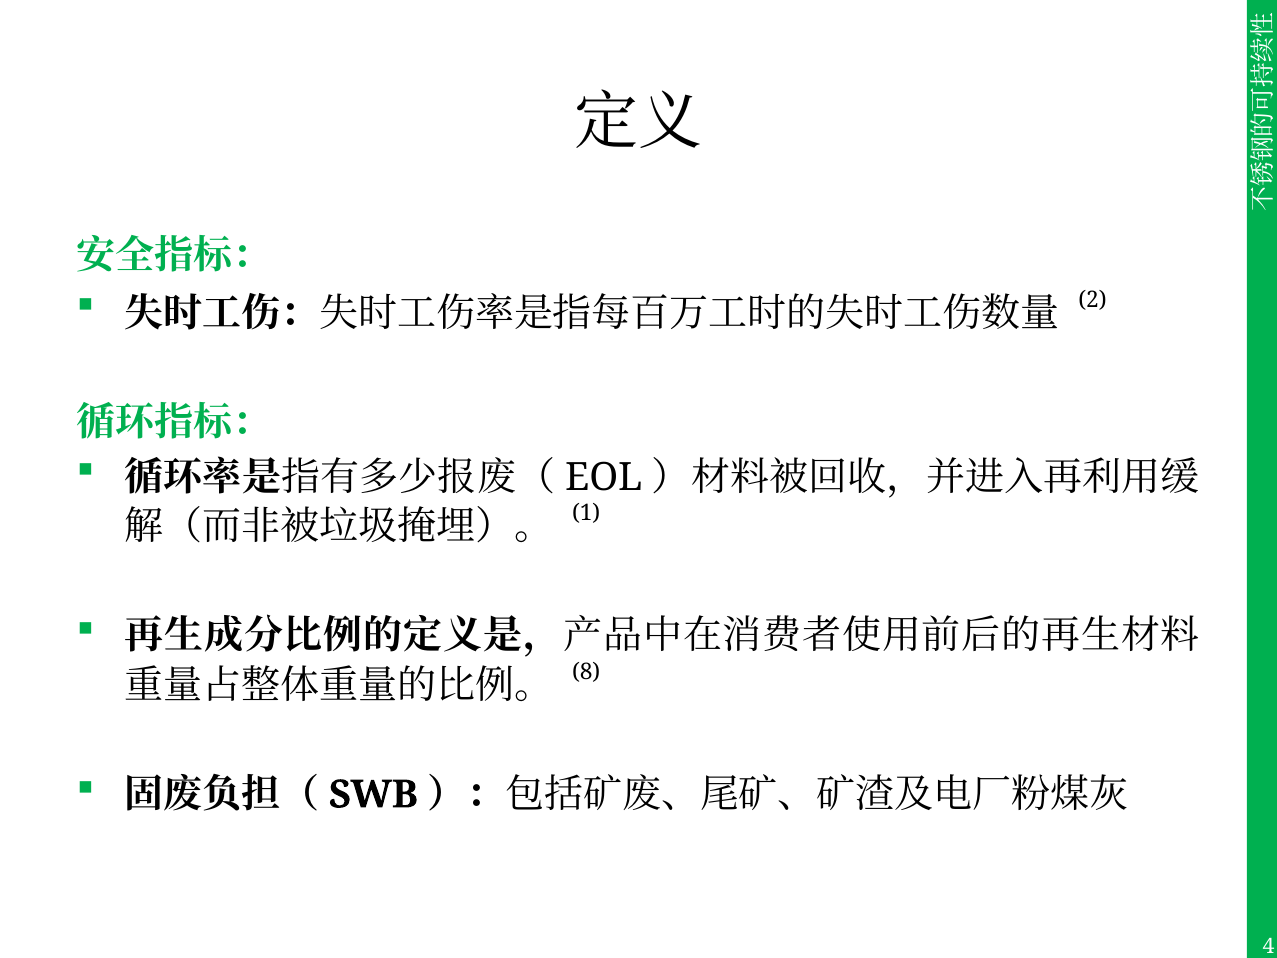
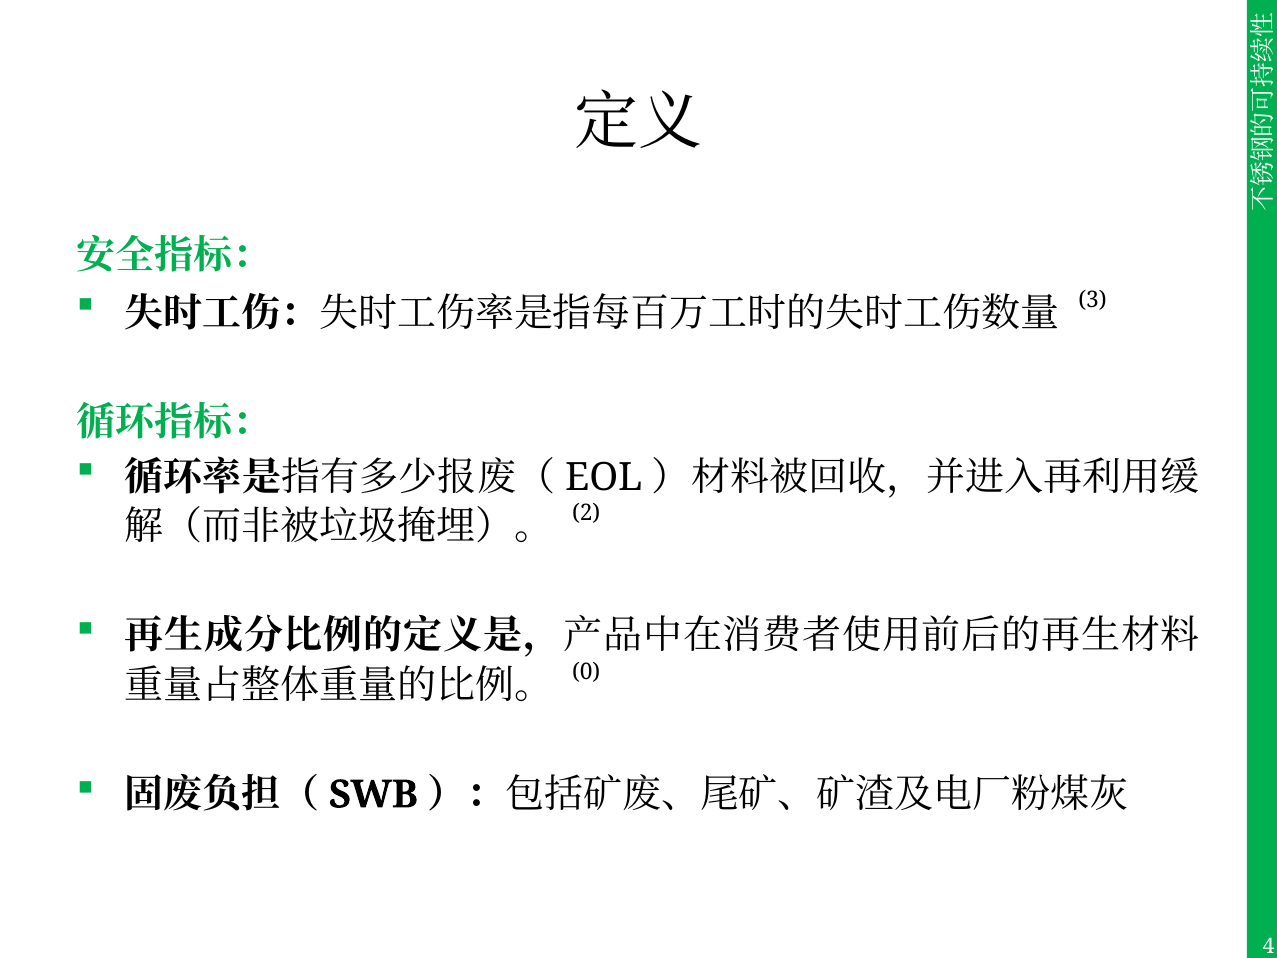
2: 2 -> 3
1: 1 -> 2
8: 8 -> 0
